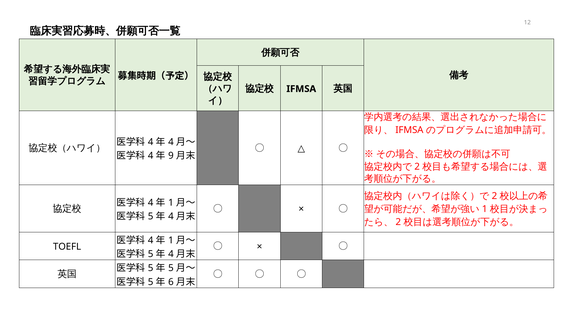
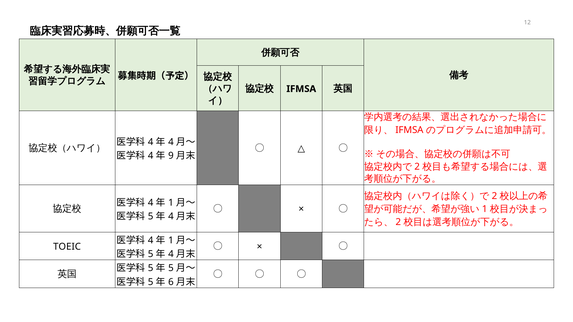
TOEFL: TOEFL -> TOEIC
